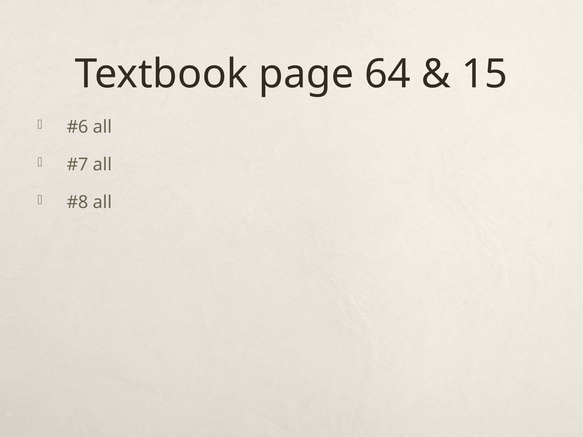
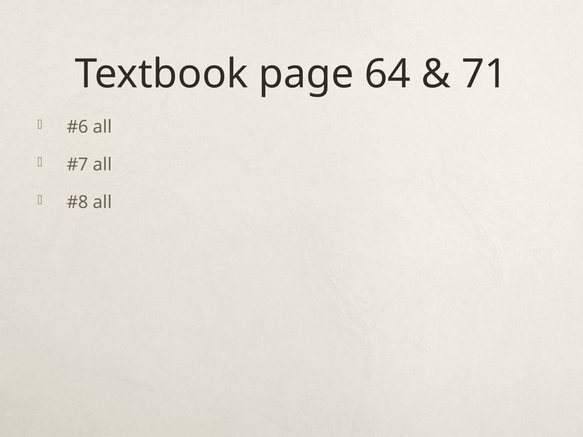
15: 15 -> 71
